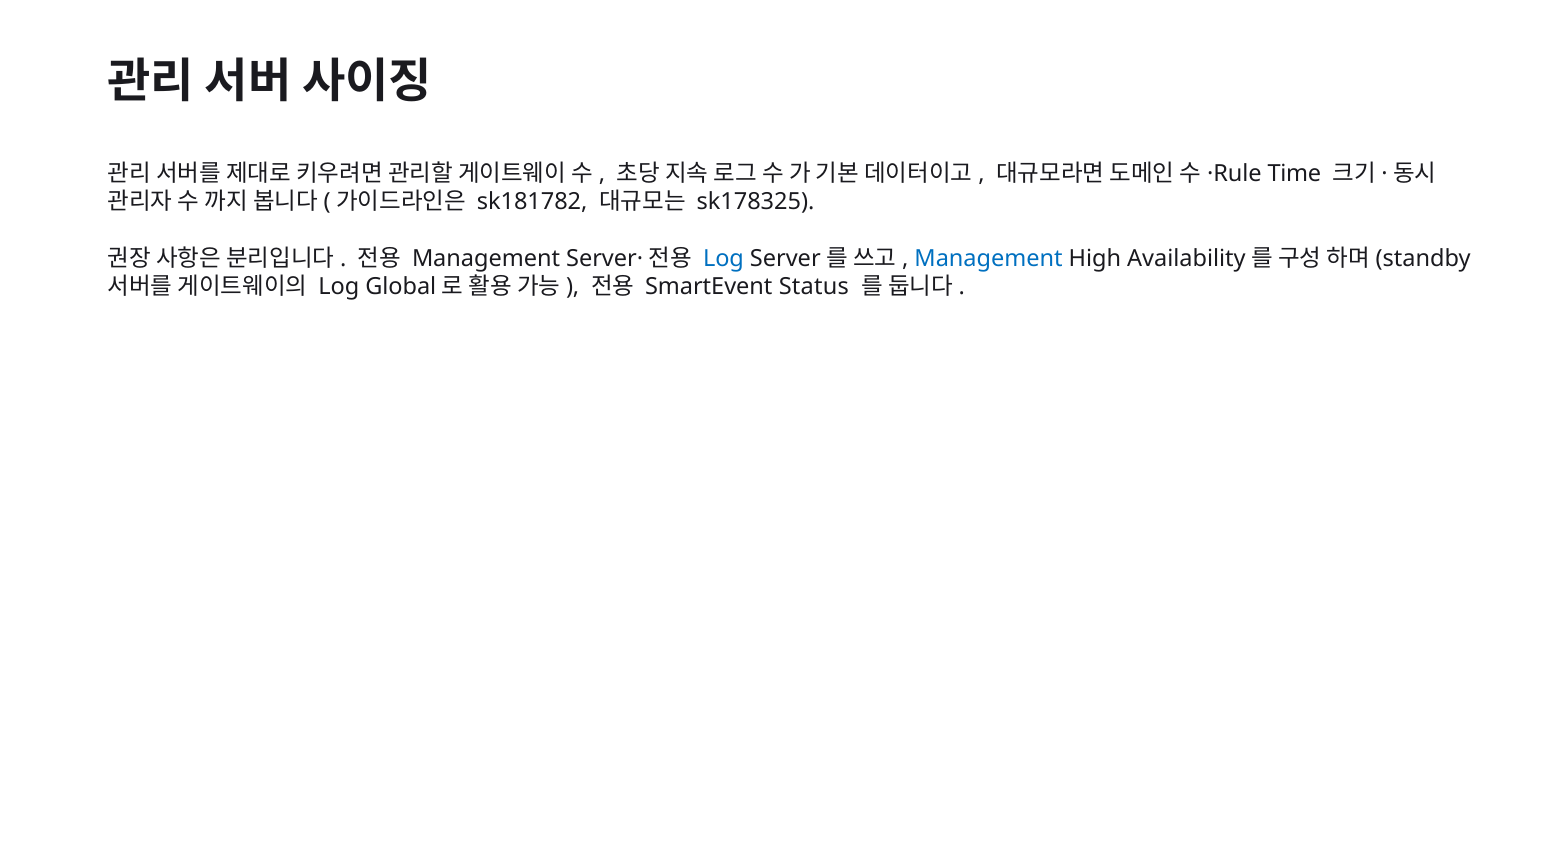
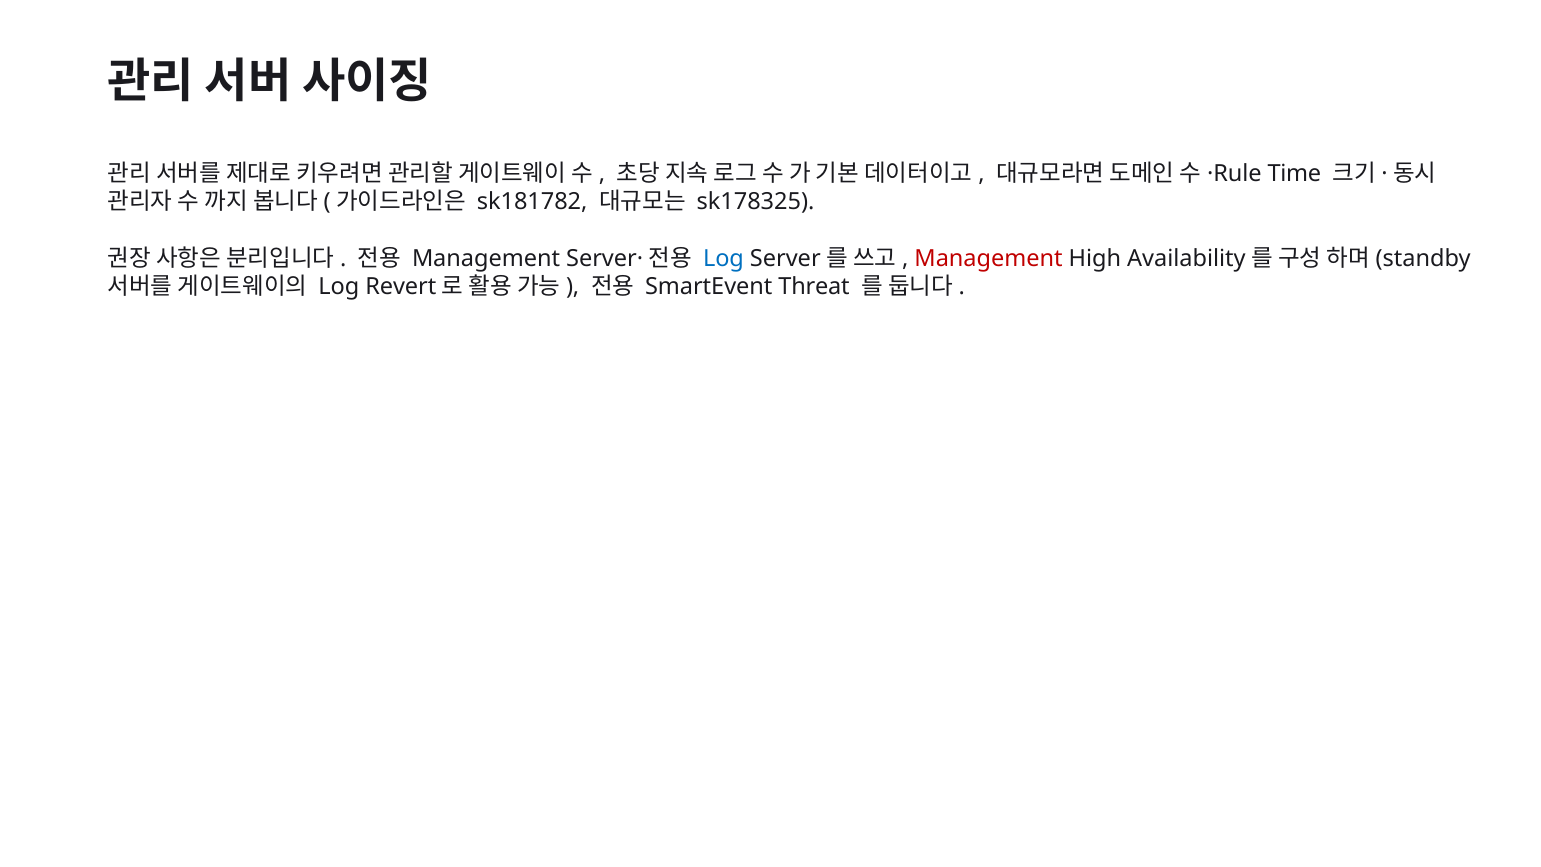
Management at (989, 258) colour: blue -> red
Global: Global -> Revert
Status: Status -> Threat
